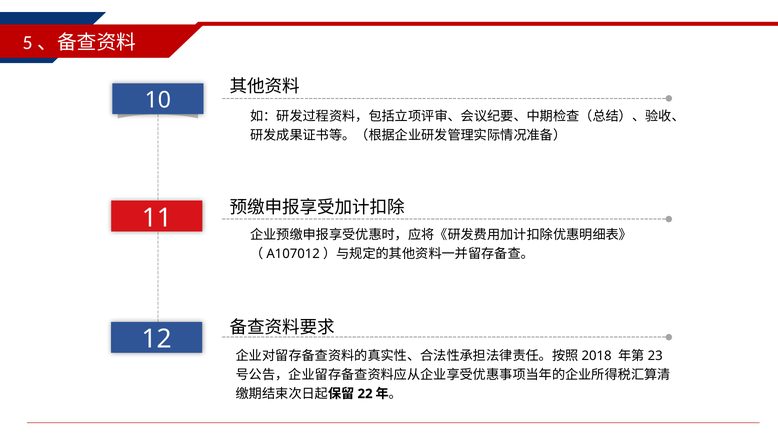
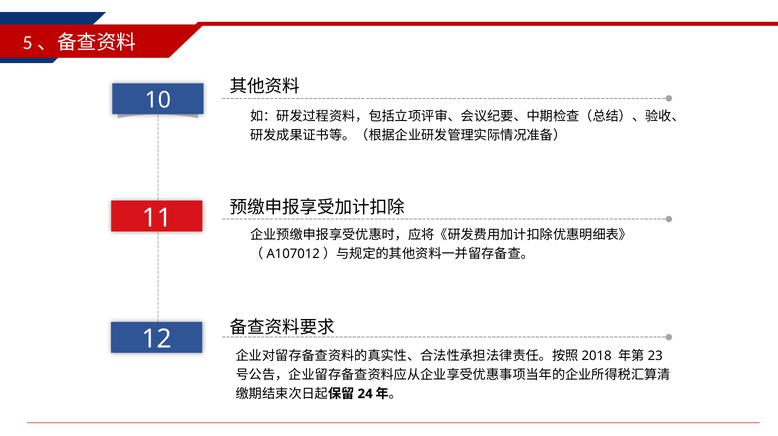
22: 22 -> 24
